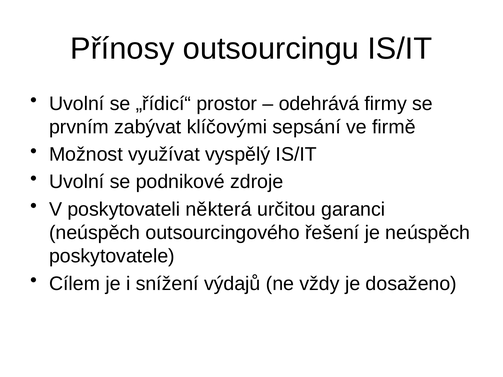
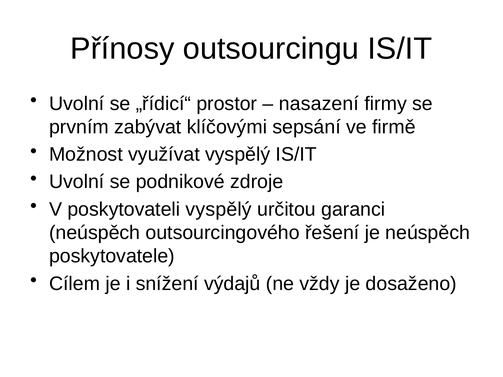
odehrává: odehrává -> nasazení
poskytovateli některá: některá -> vyspělý
